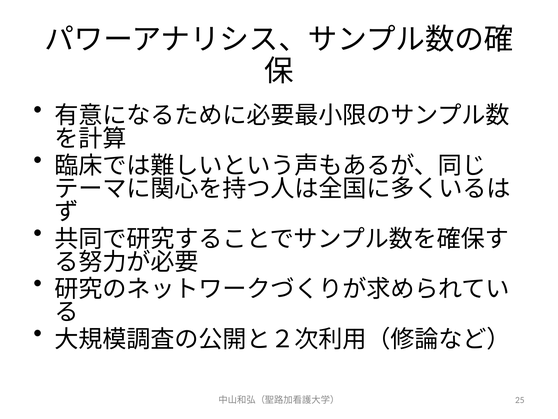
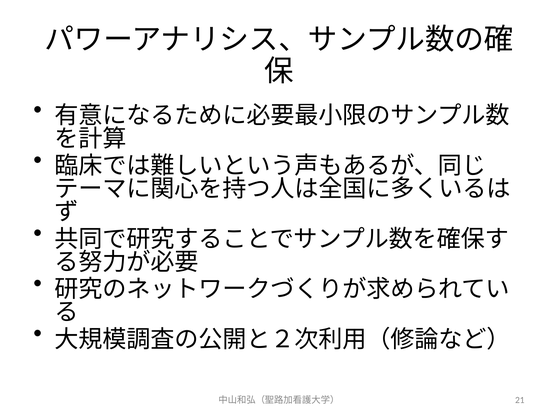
25: 25 -> 21
